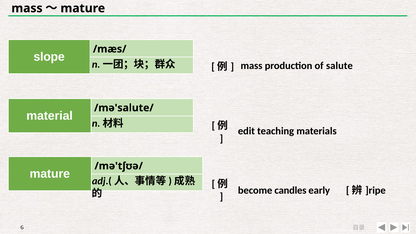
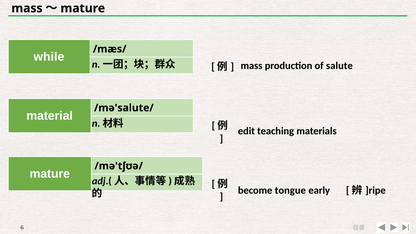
slope: slope -> while
candles: candles -> tongue
